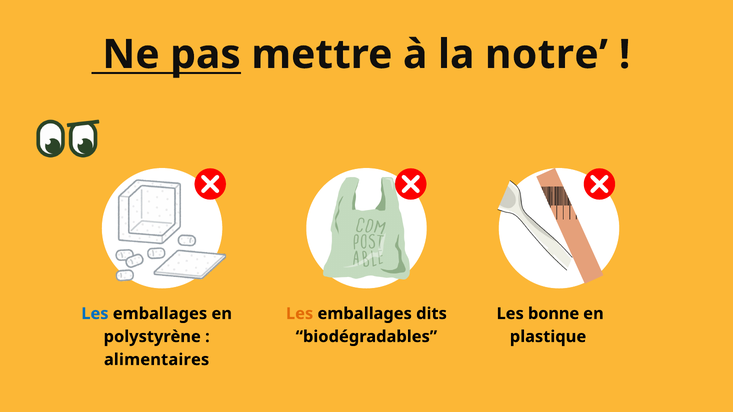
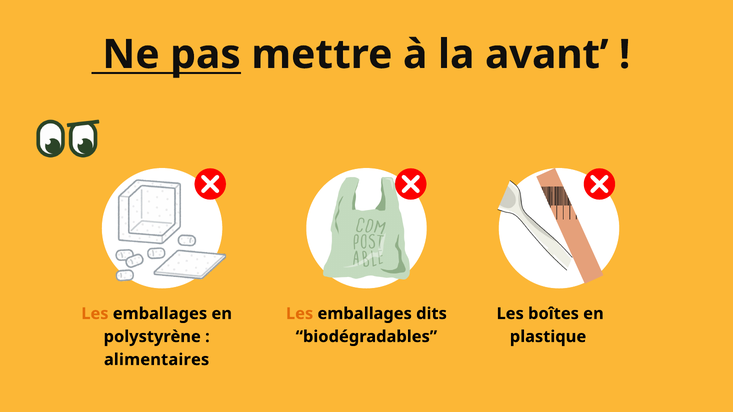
notre: notre -> avant
Les at (95, 314) colour: blue -> orange
bonne: bonne -> boîtes
